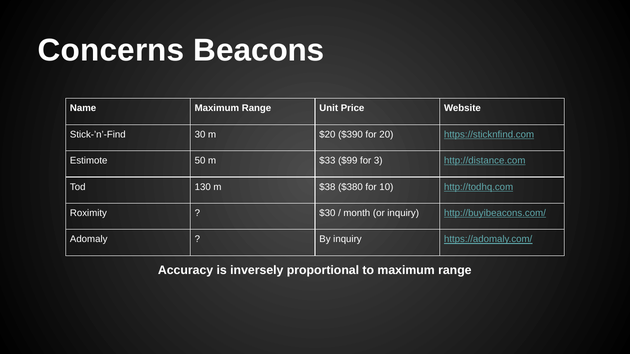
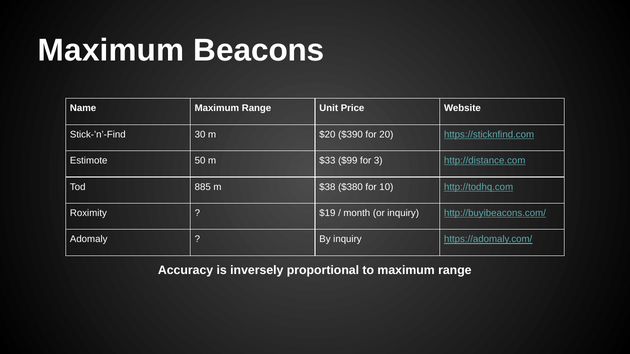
Concerns at (111, 50): Concerns -> Maximum
130: 130 -> 885
$30: $30 -> $19
